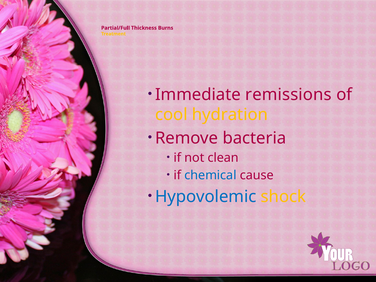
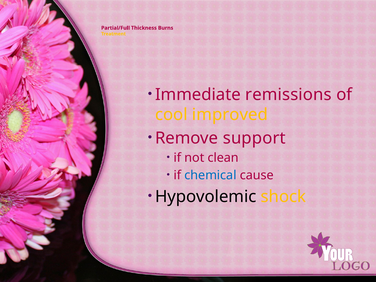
hydration: hydration -> improved
bacteria: bacteria -> support
Hypovolemic colour: blue -> black
